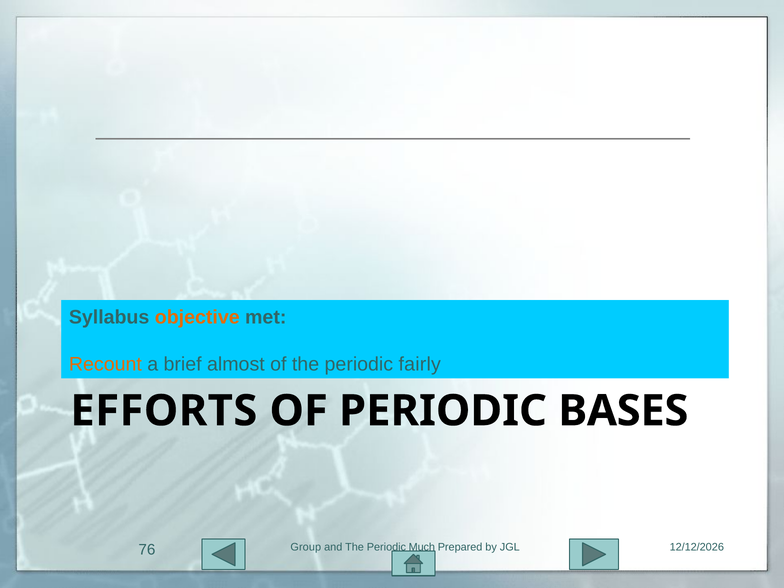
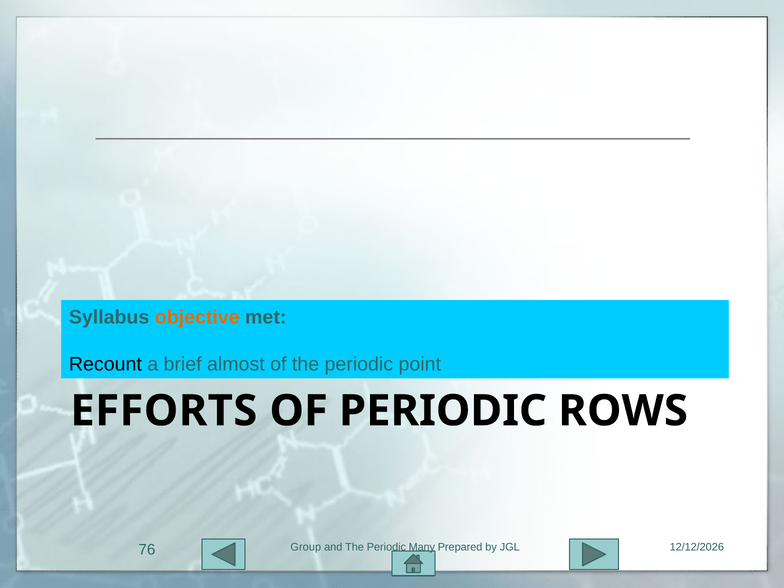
Recount colour: orange -> black
fairly: fairly -> point
BASES: BASES -> ROWS
Much: Much -> Many
